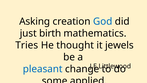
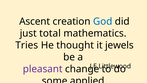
Asking: Asking -> Ascent
birth: birth -> total
pleasant colour: blue -> purple
